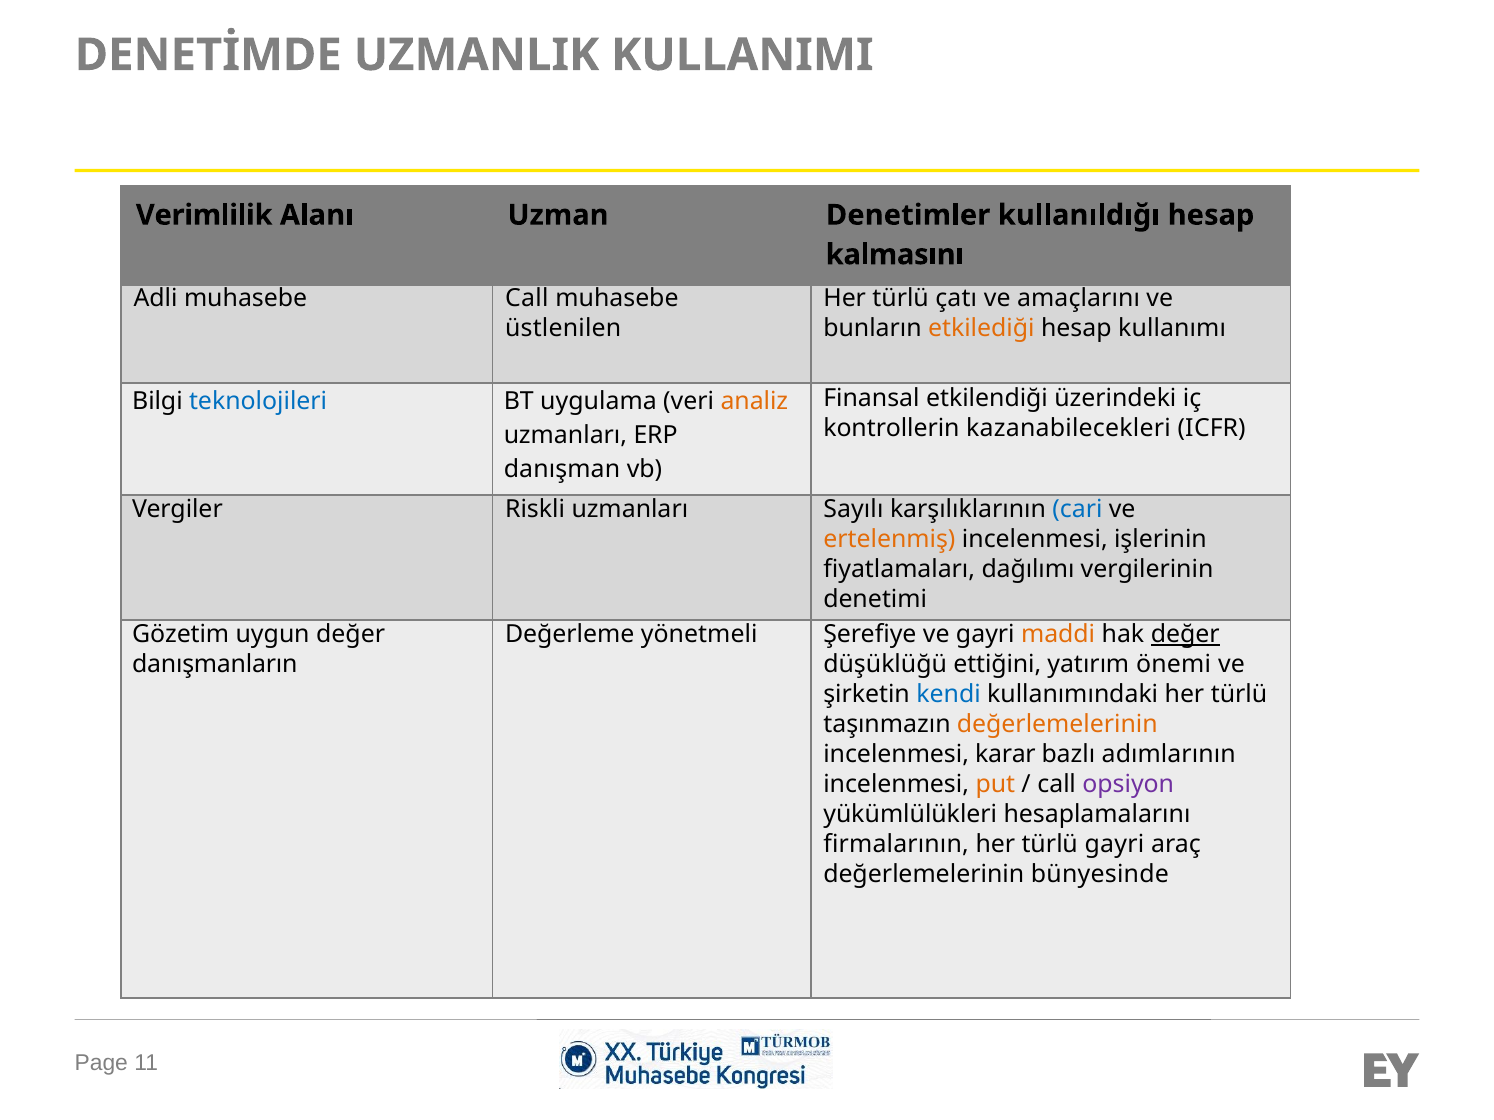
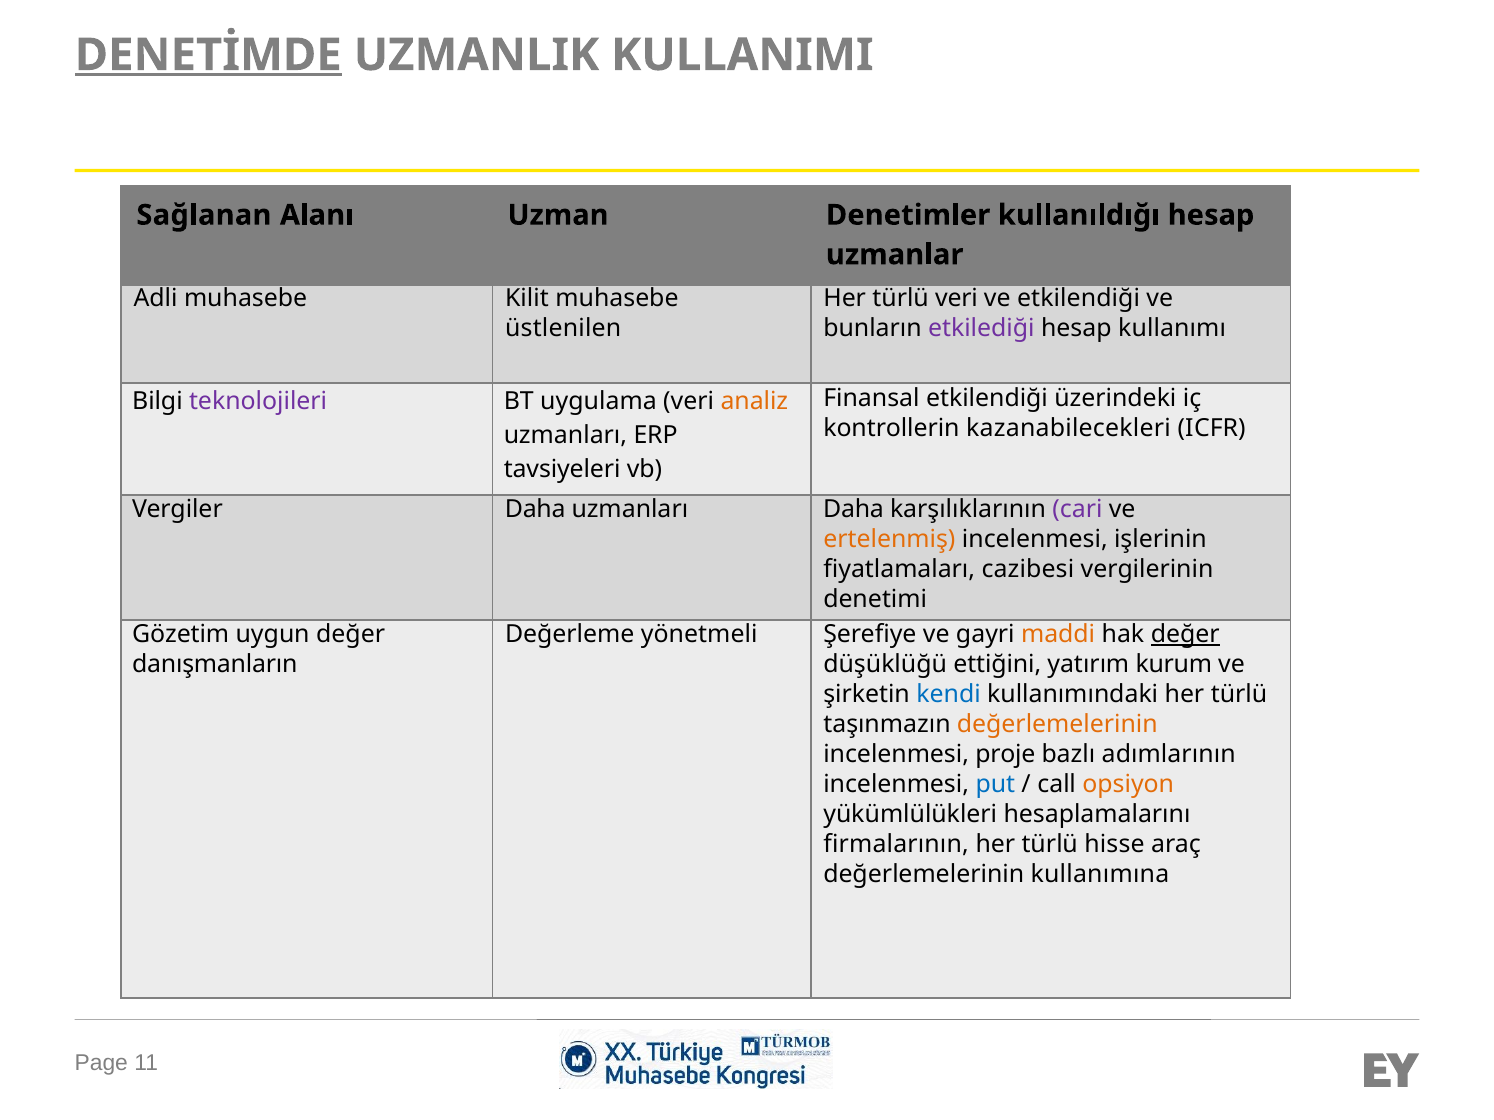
DENETİMDE underline: none -> present
Verimlilik: Verimlilik -> Sağlanan
kalmasını: kalmasını -> uzmanlar
muhasebe Call: Call -> Kilit
türlü çatı: çatı -> veri
ve amaçlarını: amaçlarını -> etkilendiği
etkilediği colour: orange -> purple
teknolojileri colour: blue -> purple
danışman: danışman -> tavsiyeleri
Vergiler Riskli: Riskli -> Daha
uzmanları Sayılı: Sayılı -> Daha
cari colour: blue -> purple
dağılımı: dağılımı -> cazibesi
önemi: önemi -> kurum
karar: karar -> proje
put colour: orange -> blue
opsiyon colour: purple -> orange
türlü gayri: gayri -> hisse
bünyesinde: bünyesinde -> kullanımına
